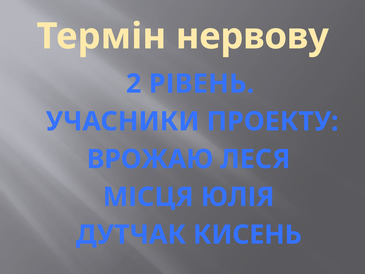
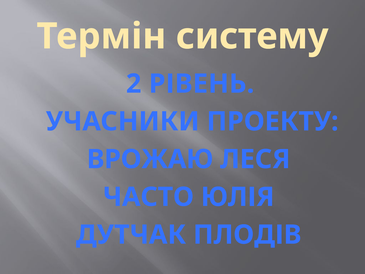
нервову: нервову -> систему
МІСЦЯ: МІСЦЯ -> ЧАСТО
КИСЕНЬ: КИСЕНЬ -> ПЛОДІВ
